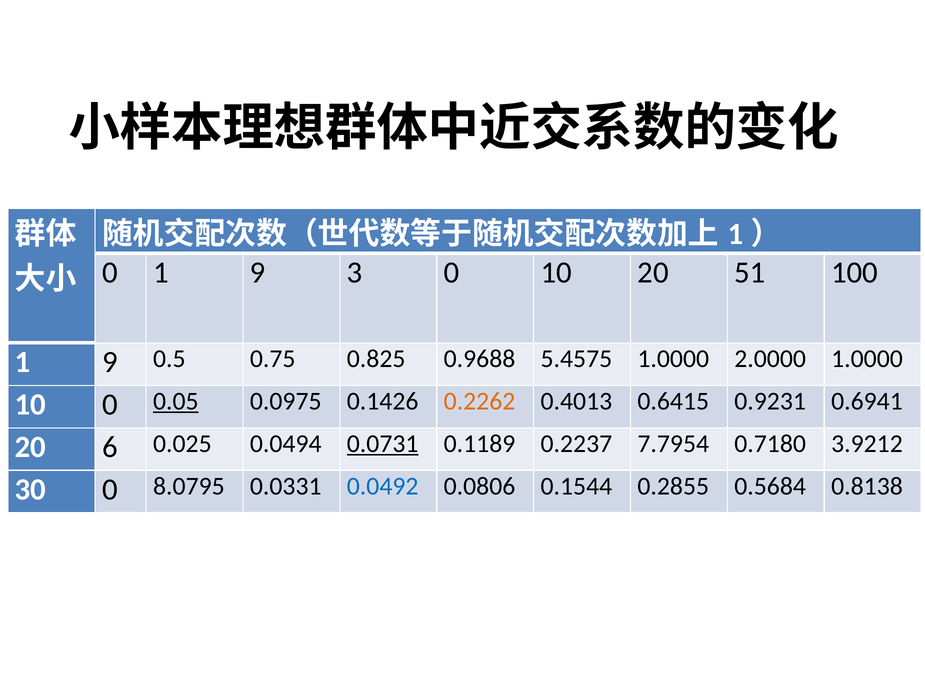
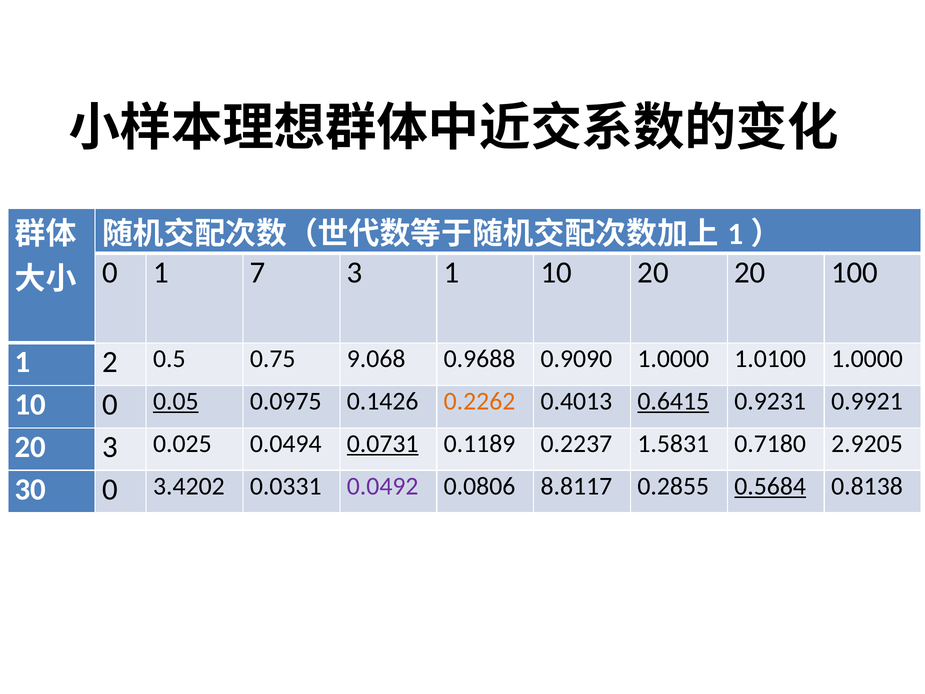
0 1 9: 9 -> 7
3 0: 0 -> 1
20 51: 51 -> 20
9 at (110, 362): 9 -> 2
0.825: 0.825 -> 9.068
5.4575: 5.4575 -> 0.9090
2.0000: 2.0000 -> 1.0100
0.6415 underline: none -> present
0.6941: 0.6941 -> 0.9921
20 6: 6 -> 3
7.7954: 7.7954 -> 1.5831
3.9212: 3.9212 -> 2.9205
8.0795: 8.0795 -> 3.4202
0.0492 colour: blue -> purple
0.1544: 0.1544 -> 8.8117
0.5684 underline: none -> present
